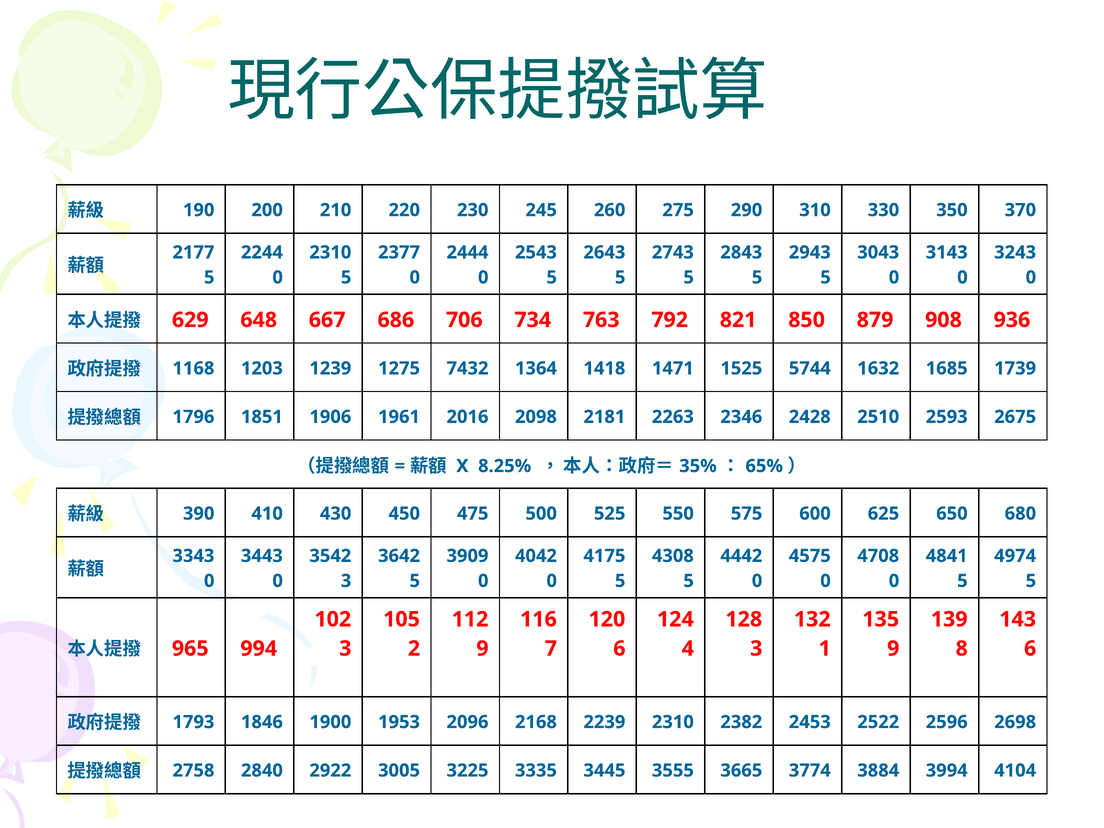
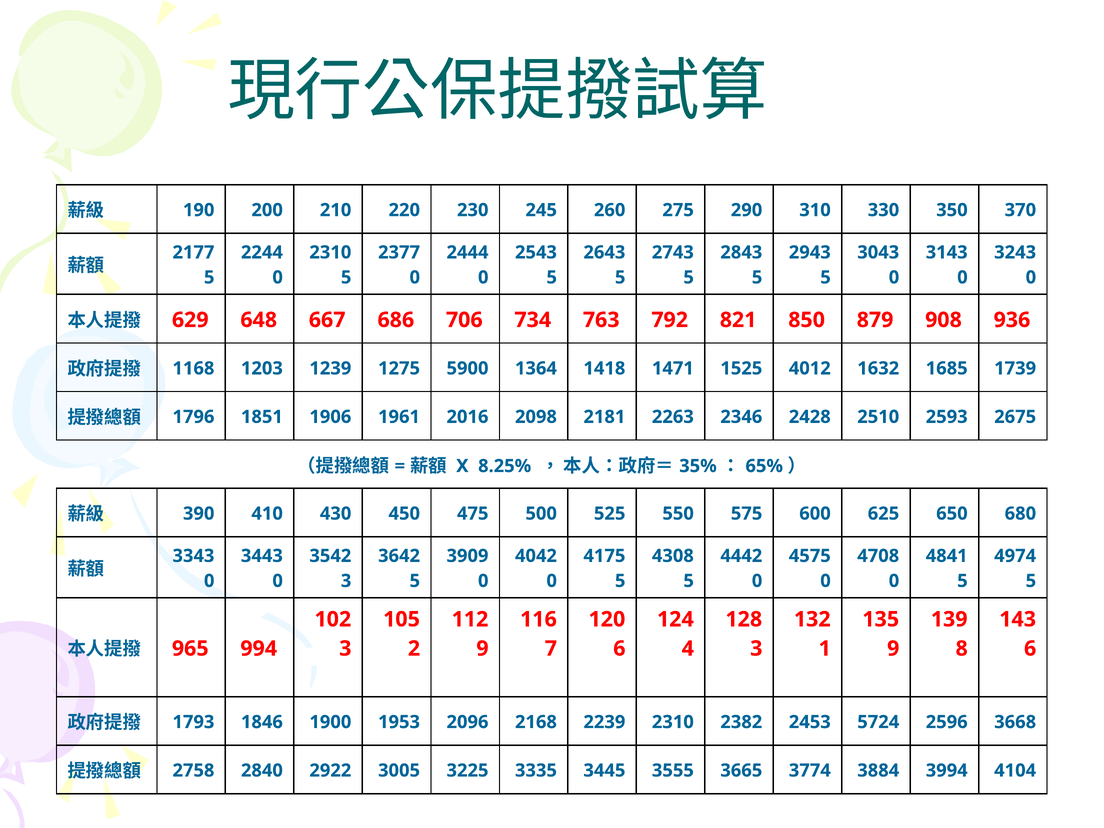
7432: 7432 -> 5900
5744: 5744 -> 4012
2522: 2522 -> 5724
2698: 2698 -> 3668
